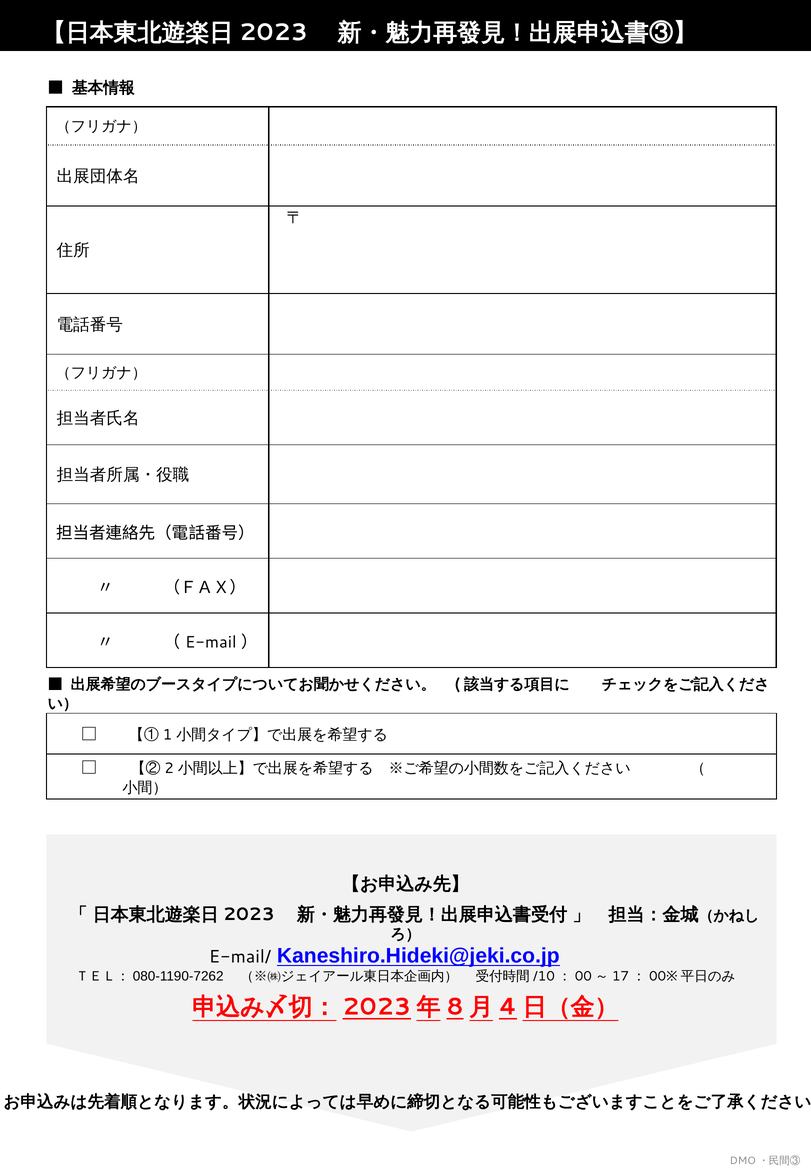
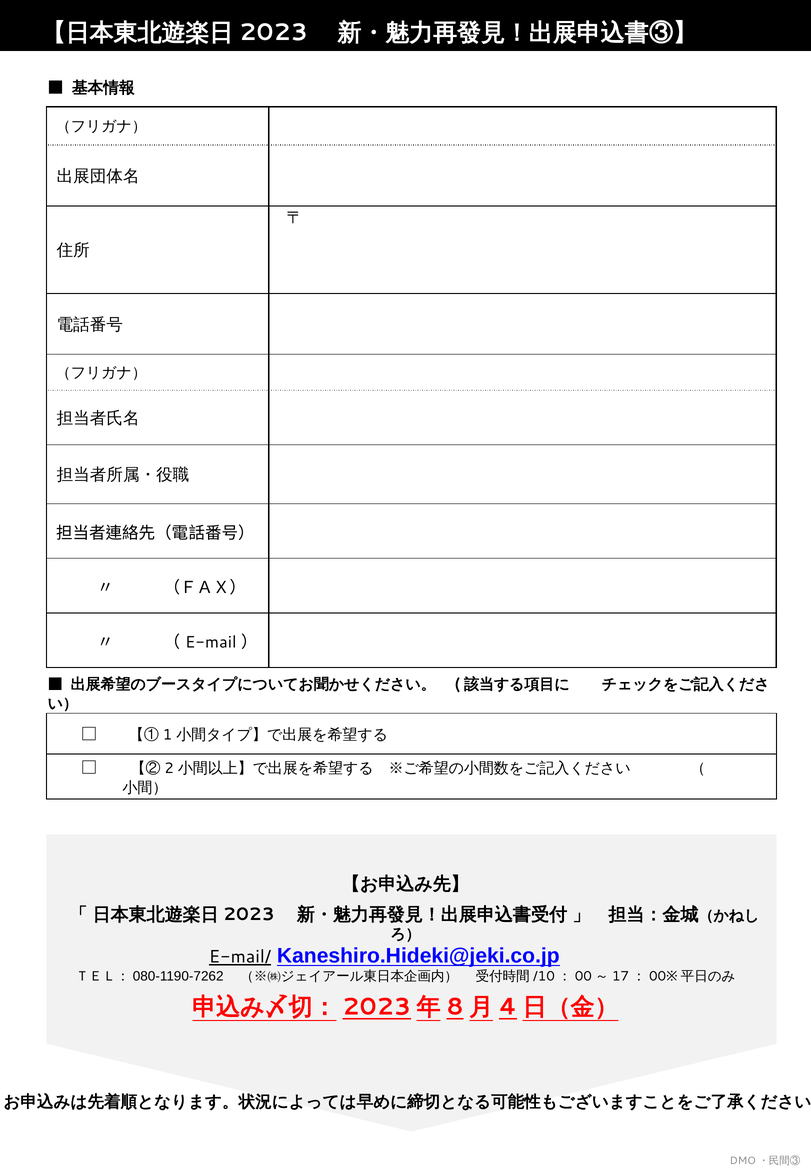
E-mail/ underline: none -> present
